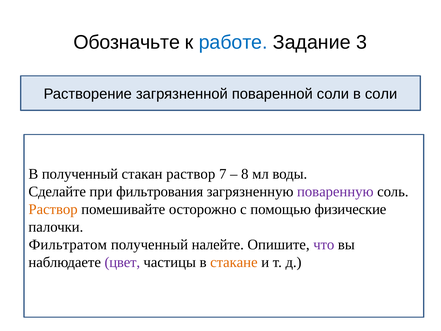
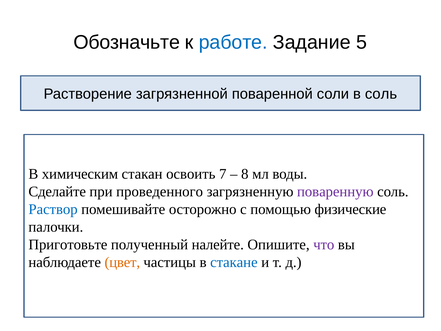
3: 3 -> 5
в соли: соли -> соль
В полученный: полученный -> химическим
стакан раствор: раствор -> освоить
фильтрования: фильтрования -> проведенного
Раствор at (53, 209) colour: orange -> blue
Фильтратом: Фильтратом -> Приготовьте
цвет colour: purple -> orange
стакане colour: orange -> blue
